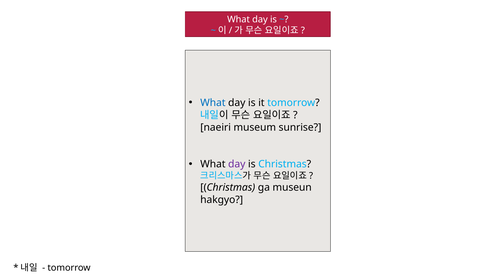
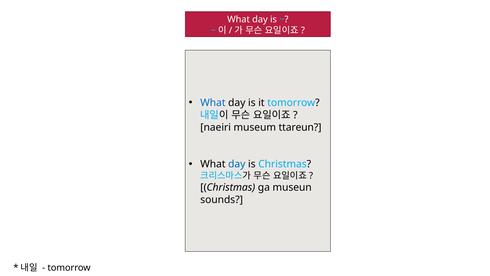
sunrise: sunrise -> ttareun
day at (237, 164) colour: purple -> blue
hakgyo: hakgyo -> sounds
